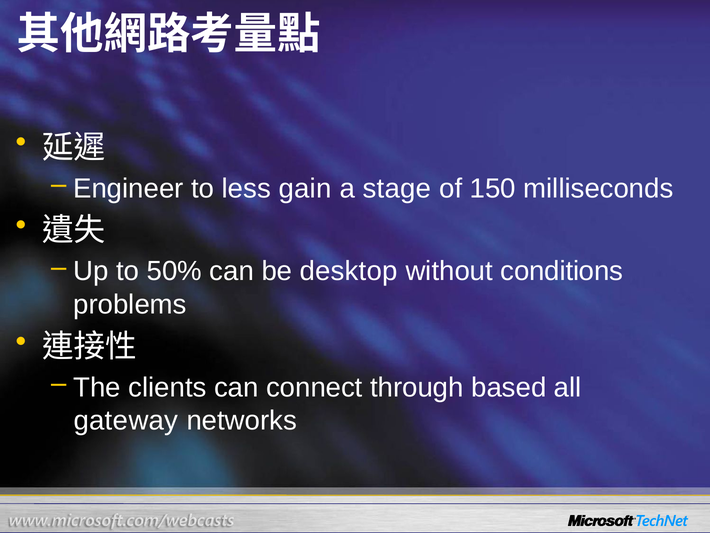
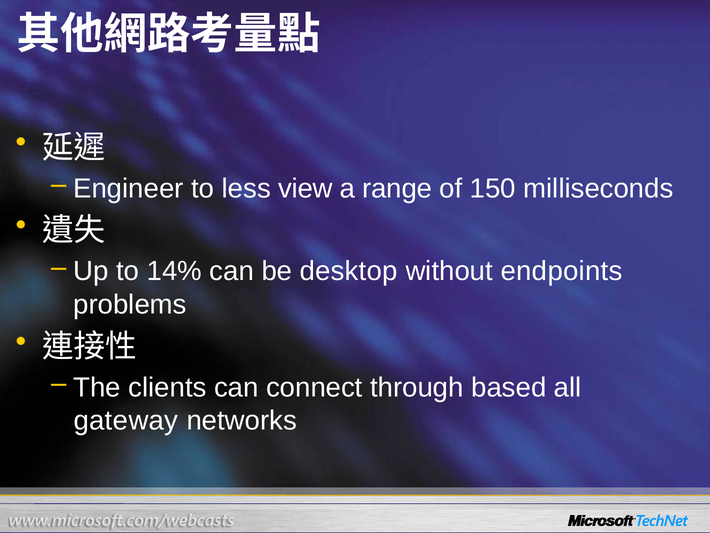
gain: gain -> view
stage: stage -> range
50%: 50% -> 14%
conditions: conditions -> endpoints
